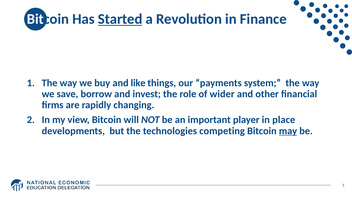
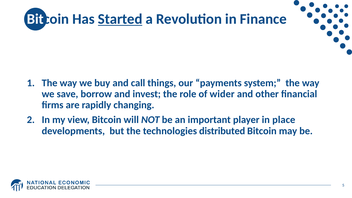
like: like -> call
competing: competing -> distributed
may underline: present -> none
